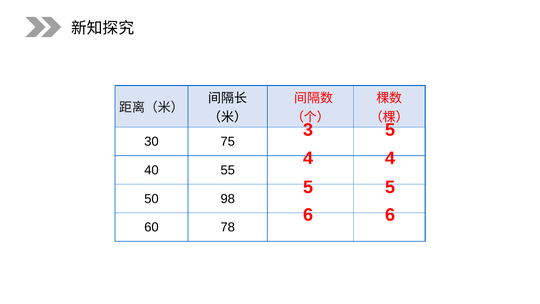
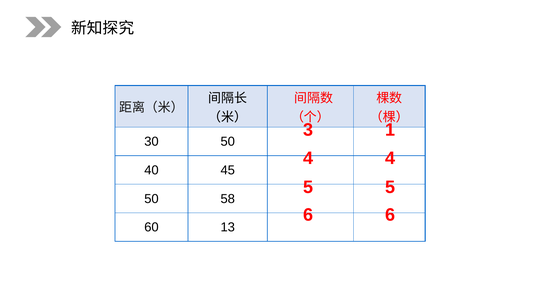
3 5: 5 -> 1
30 75: 75 -> 50
55: 55 -> 45
98: 98 -> 58
78: 78 -> 13
